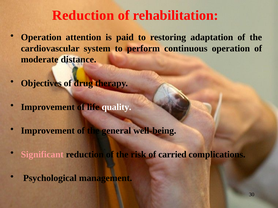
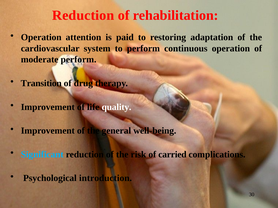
moderate distance: distance -> perform
Objectives: Objectives -> Transition
Significant colour: pink -> light blue
management: management -> introduction
